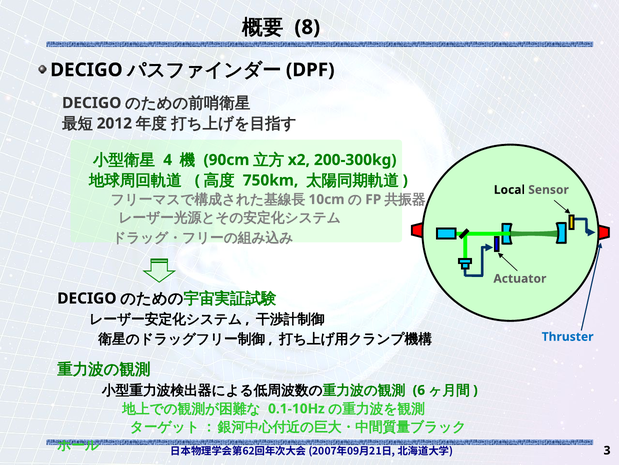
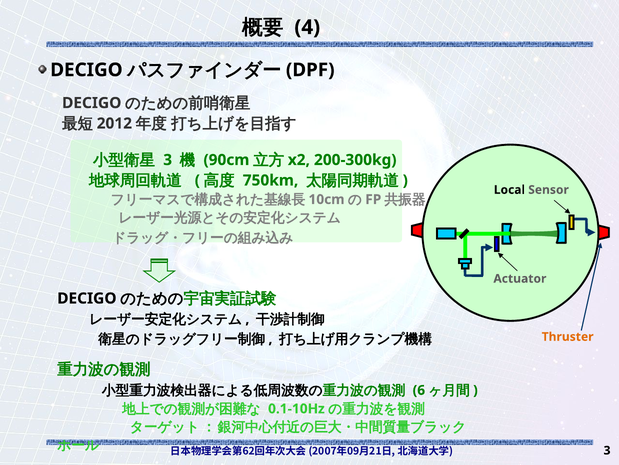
8: 8 -> 4
4 at (168, 160): 4 -> 3
Thruster colour: blue -> orange
